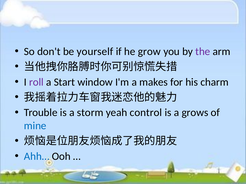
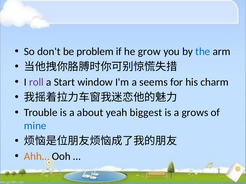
yourself: yourself -> problem
the colour: purple -> blue
makes: makes -> seems
storm: storm -> about
control: control -> biggest
Ahh… colour: blue -> orange
